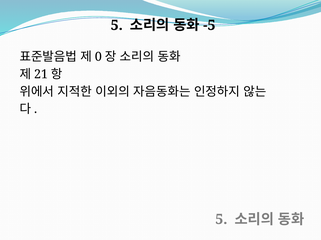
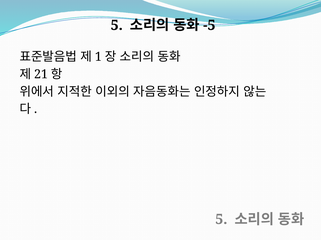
0: 0 -> 1
